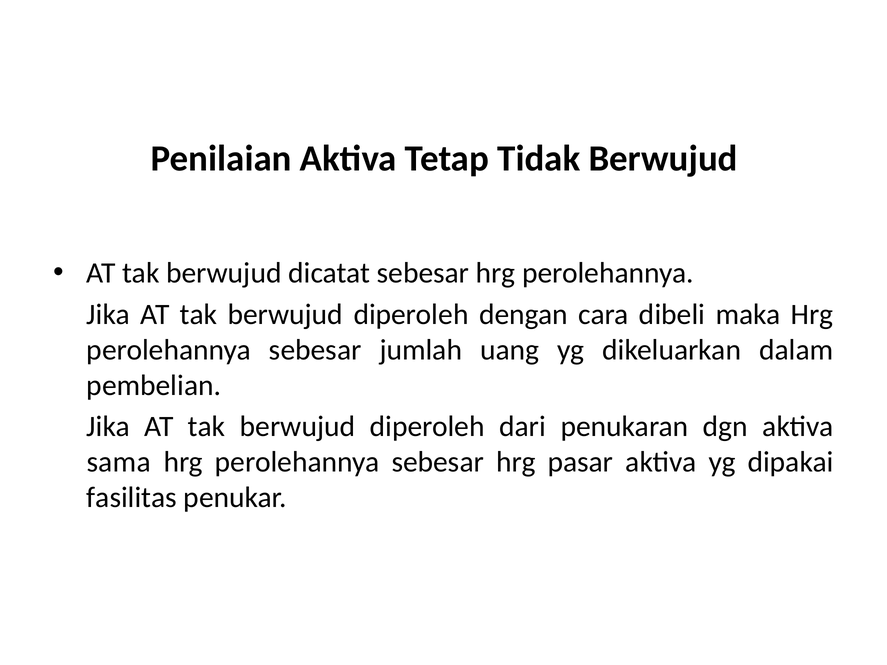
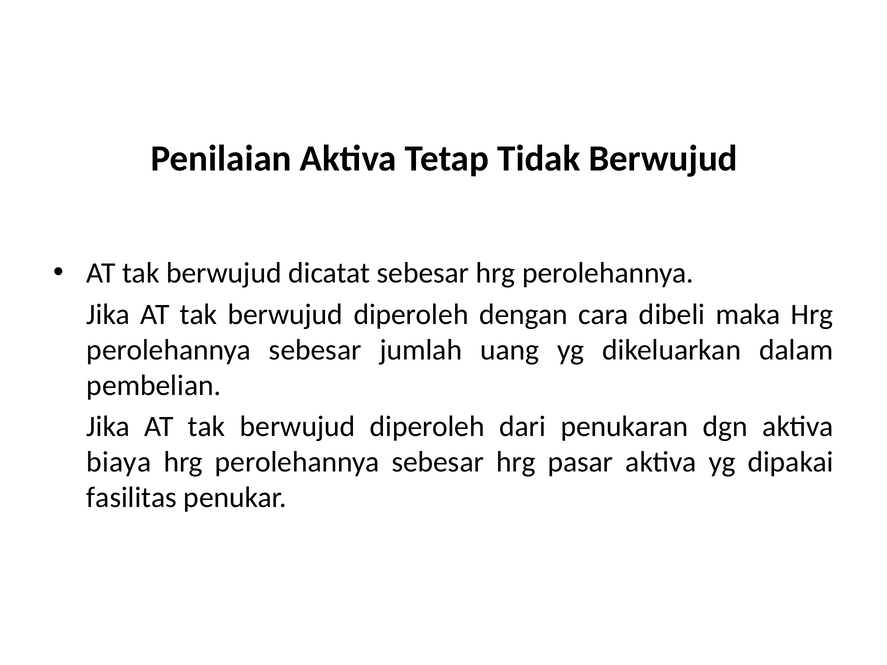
sama: sama -> biaya
